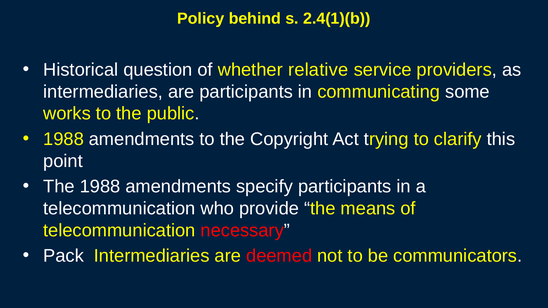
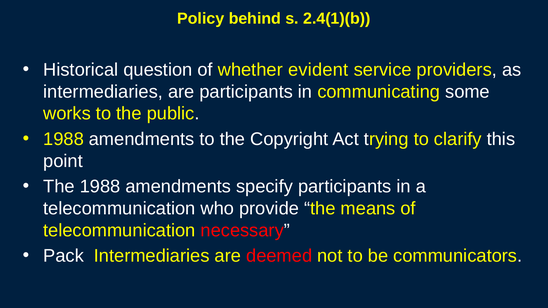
relative: relative -> evident
